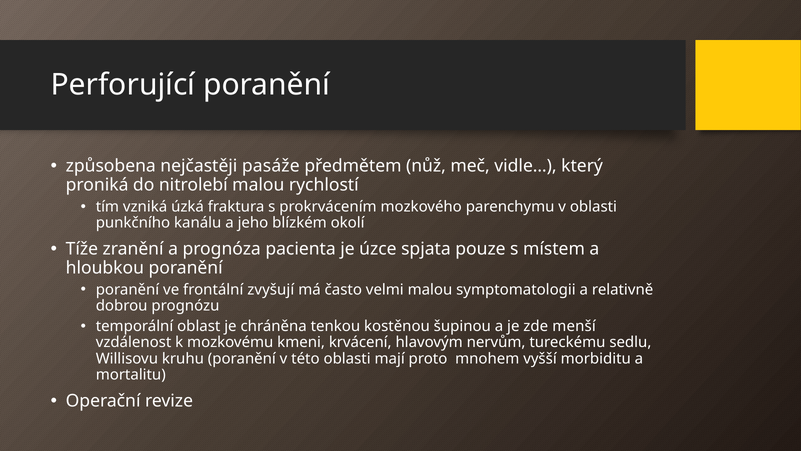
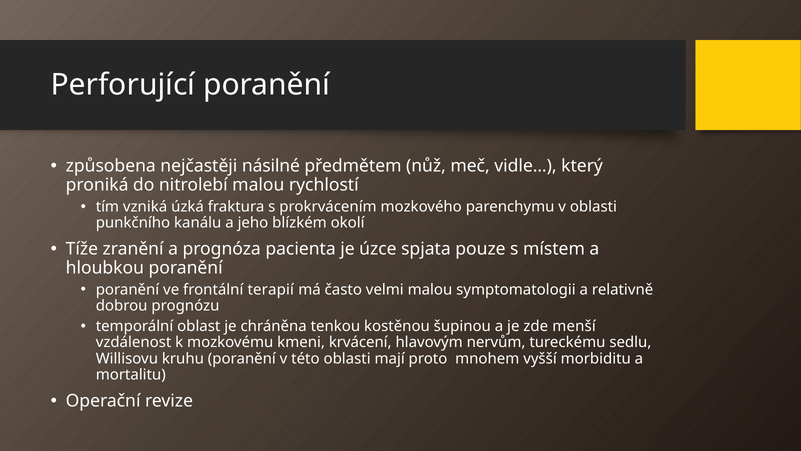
pasáže: pasáže -> násilné
zvyšují: zvyšují -> terapií
